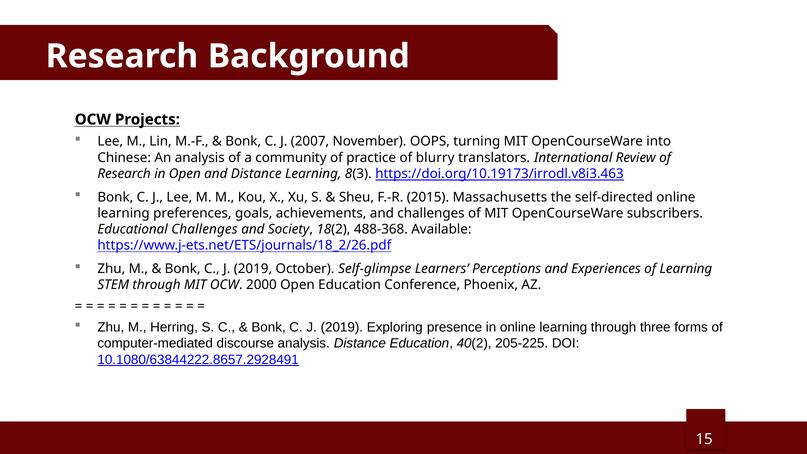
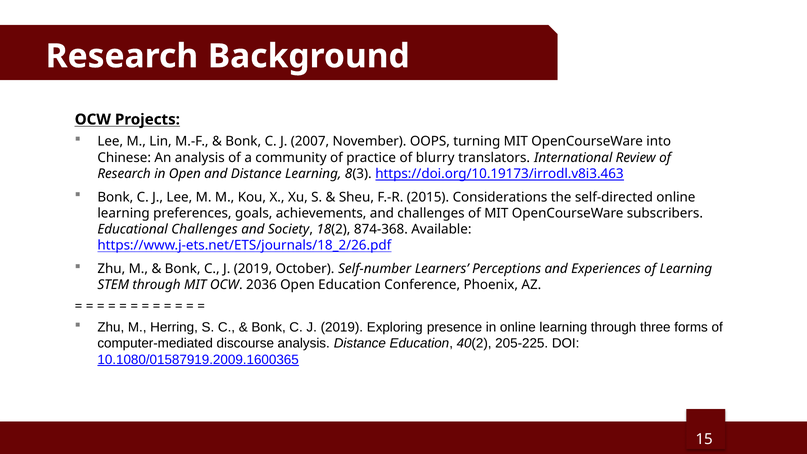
Massachusetts: Massachusetts -> Considerations
488-368: 488-368 -> 874-368
Self-glimpse: Self-glimpse -> Self-number
2000: 2000 -> 2036
10.1080/63844222.8657.2928491: 10.1080/63844222.8657.2928491 -> 10.1080/01587919.2009.1600365
